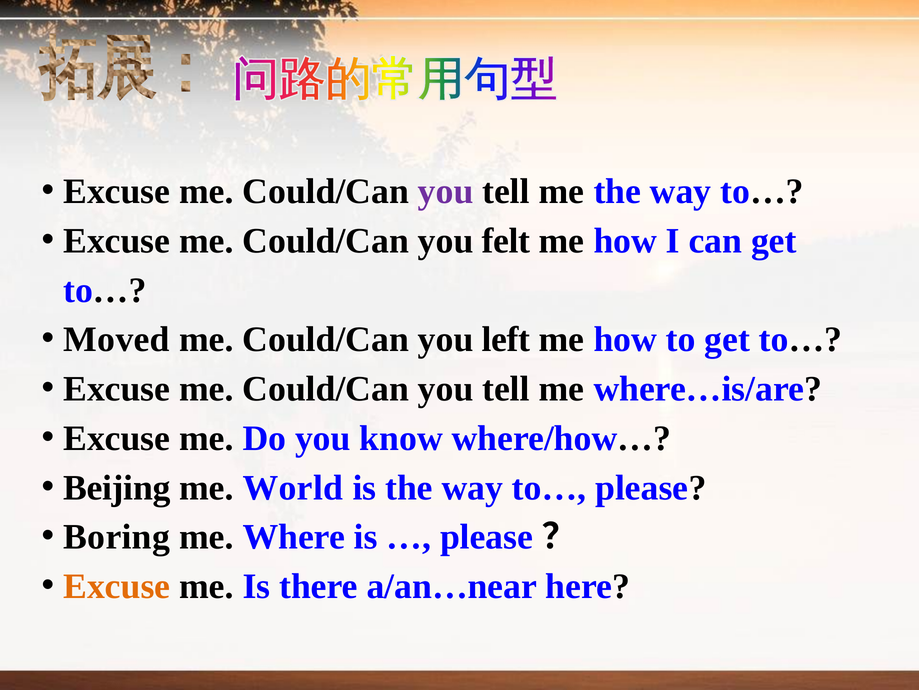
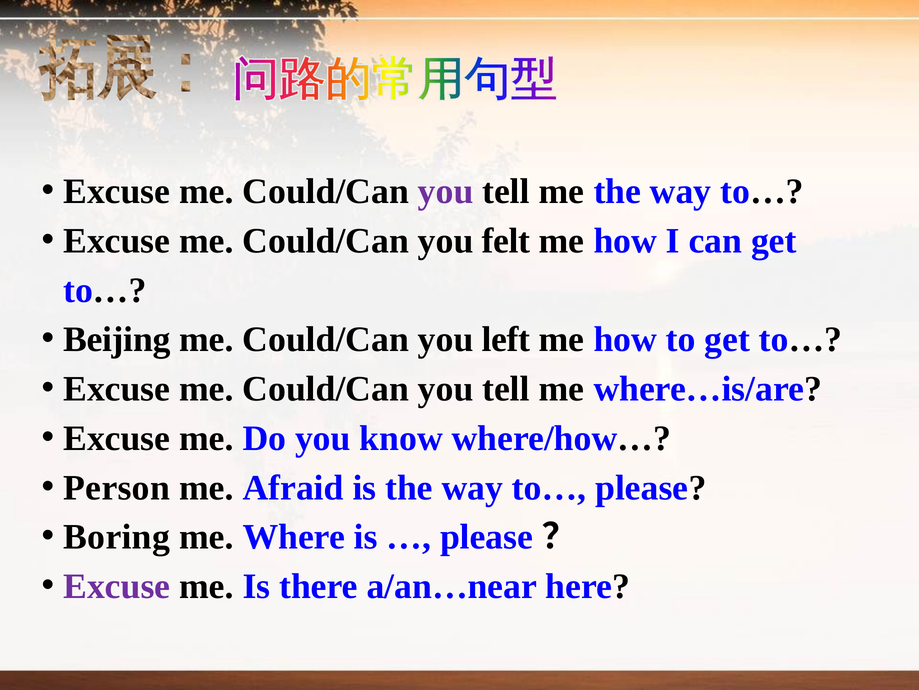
Moved: Moved -> Beijing
Beijing: Beijing -> Person
World: World -> Afraid
Excuse at (117, 586) colour: orange -> purple
